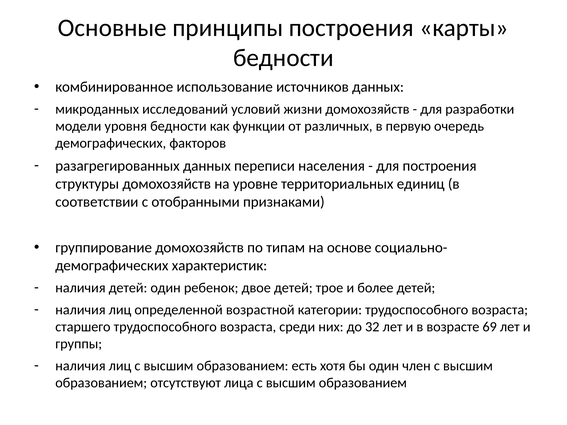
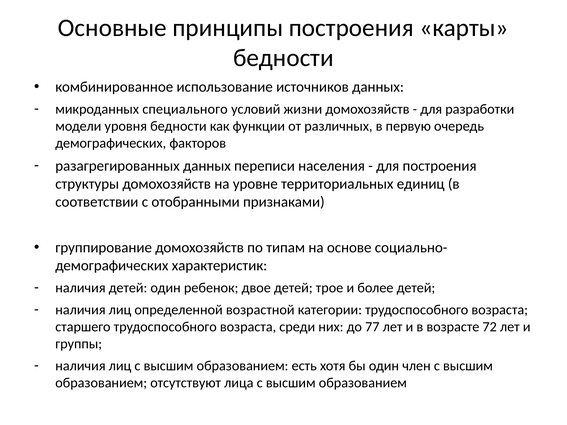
исследований: исследований -> специального
32: 32 -> 77
69: 69 -> 72
